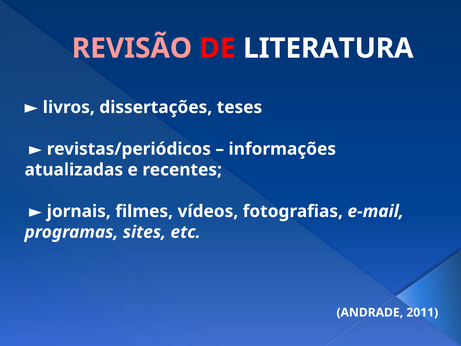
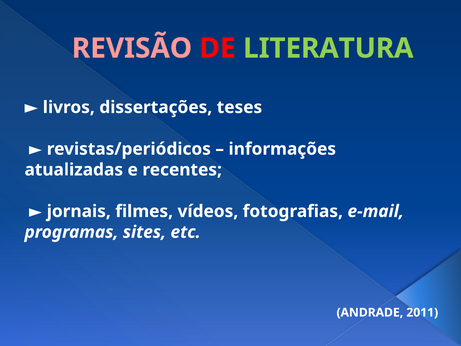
LITERATURA colour: white -> light green
